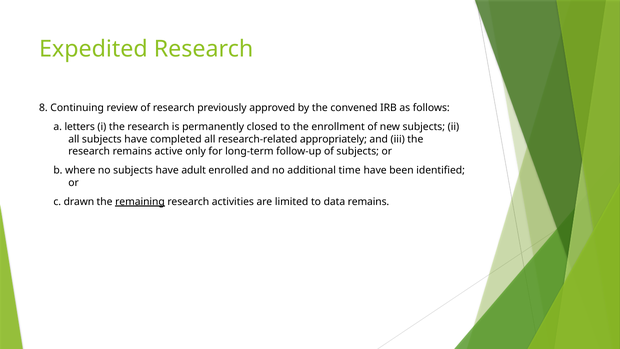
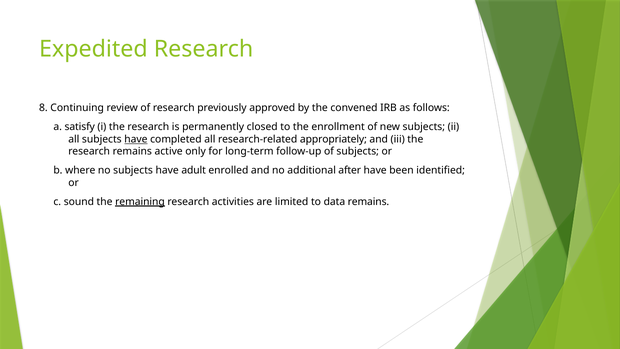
letters: letters -> satisfy
have at (136, 139) underline: none -> present
time: time -> after
drawn: drawn -> sound
